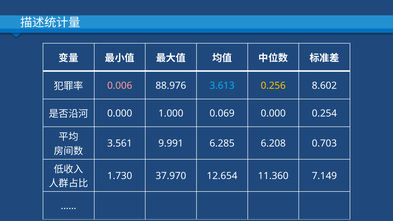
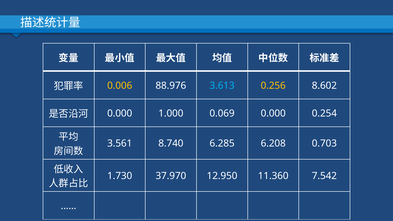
0.006 colour: pink -> yellow
9.991: 9.991 -> 8.740
12.654: 12.654 -> 12.950
7.149: 7.149 -> 7.542
